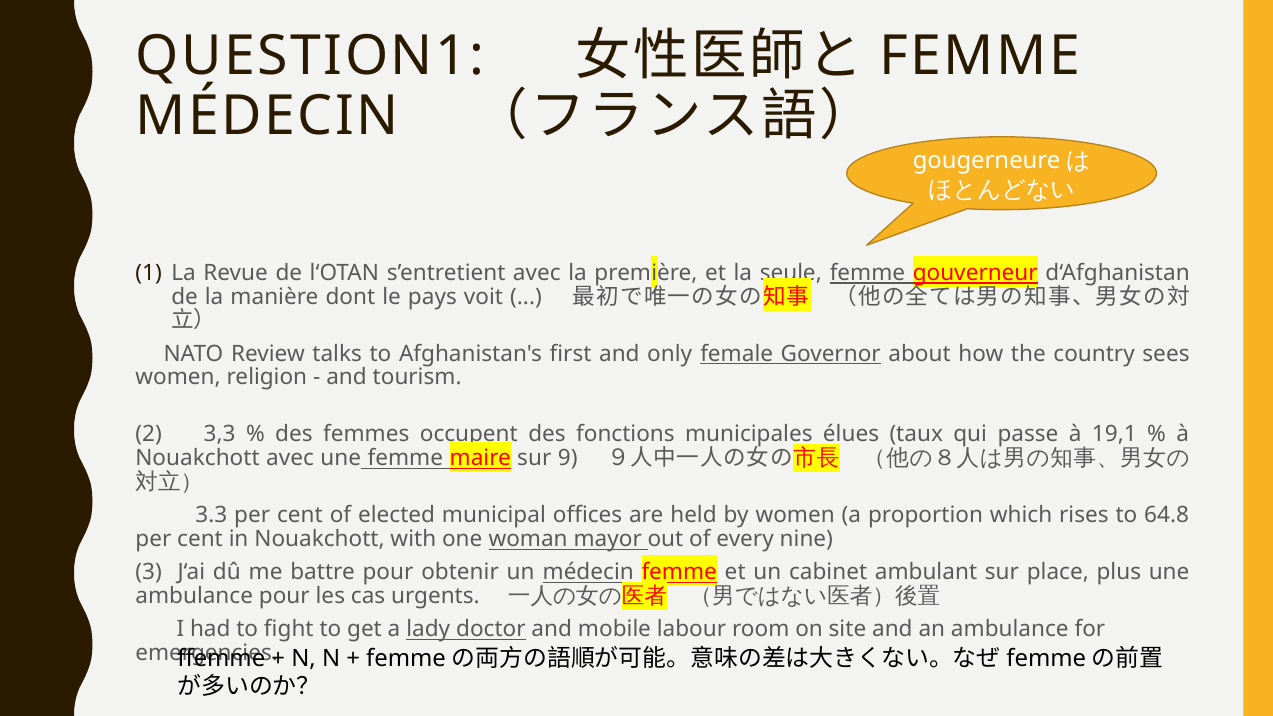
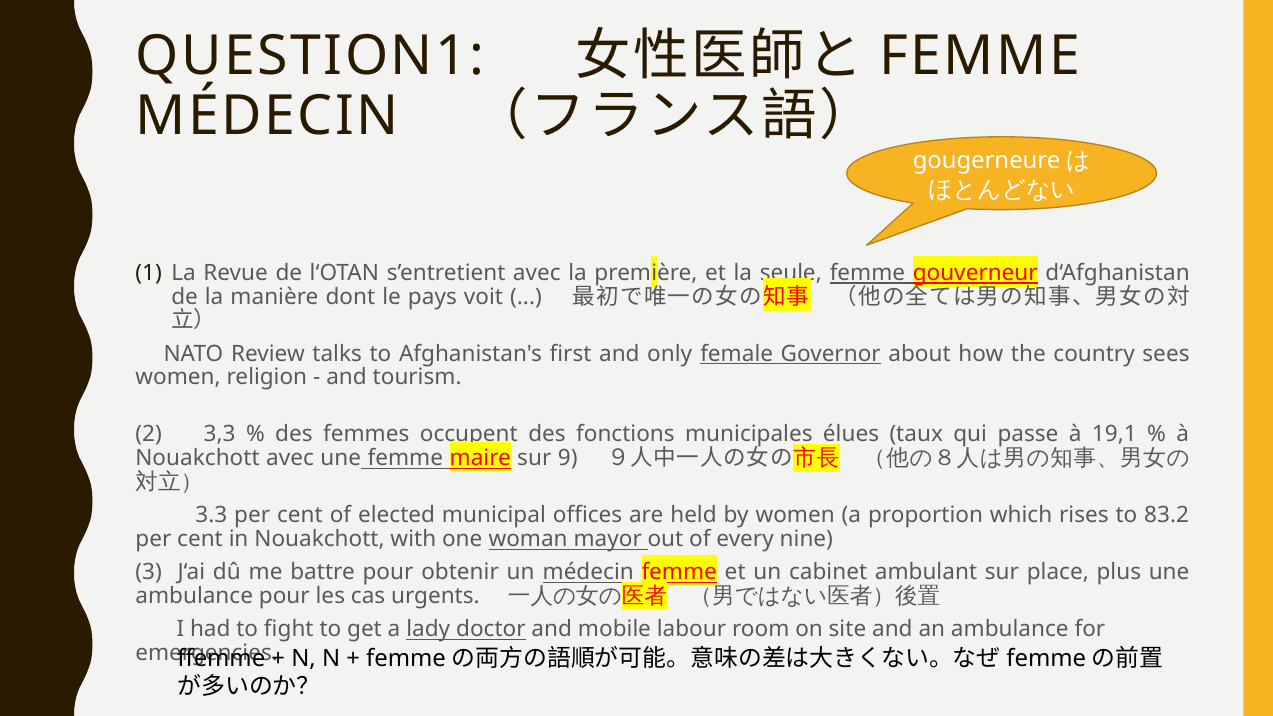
64.8: 64.8 -> 83.2
